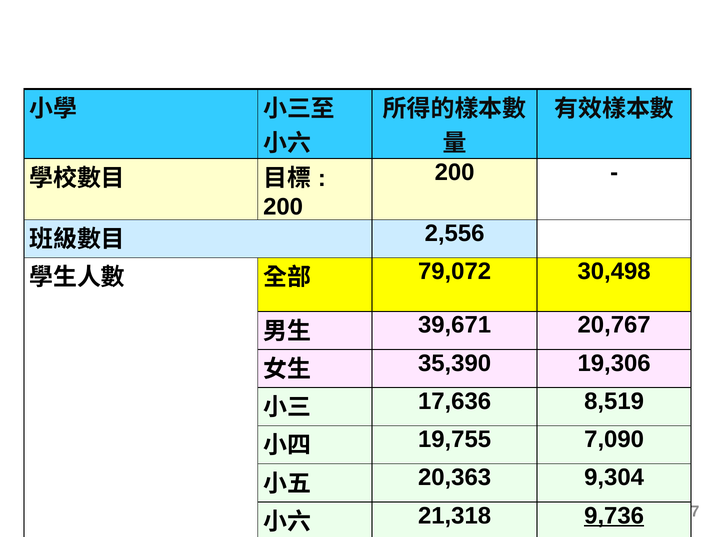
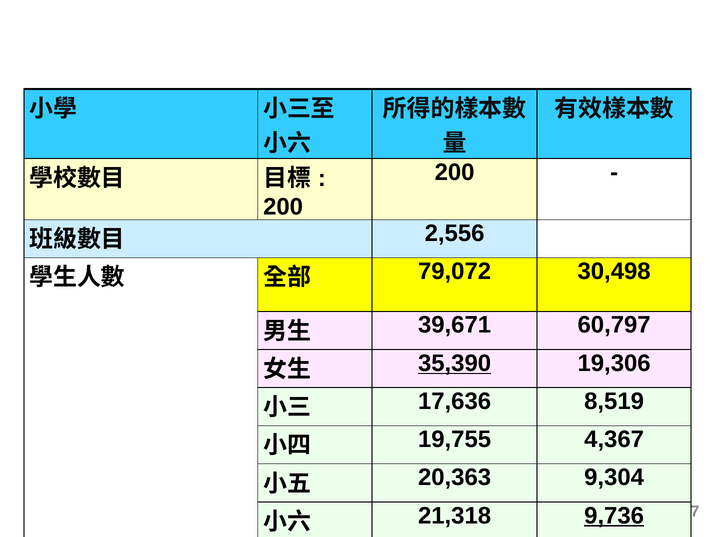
20,767: 20,767 -> 60,797
35,390 underline: none -> present
7,090: 7,090 -> 4,367
